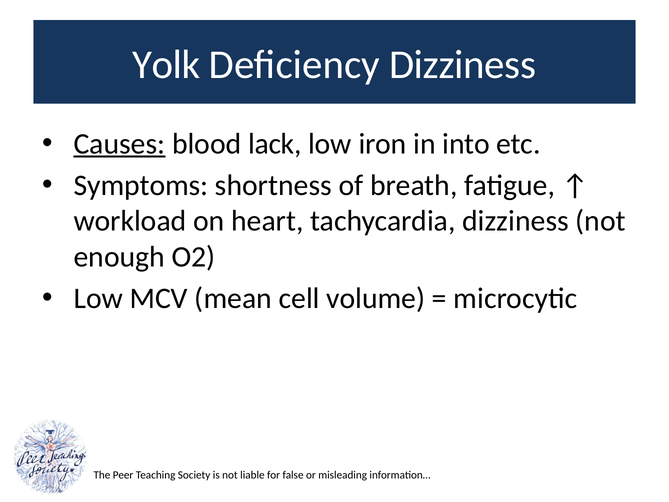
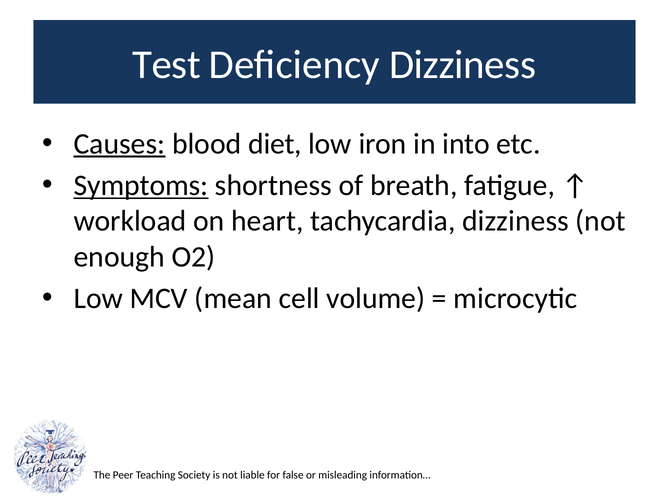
Yolk: Yolk -> Test
lack: lack -> diet
Symptoms underline: none -> present
